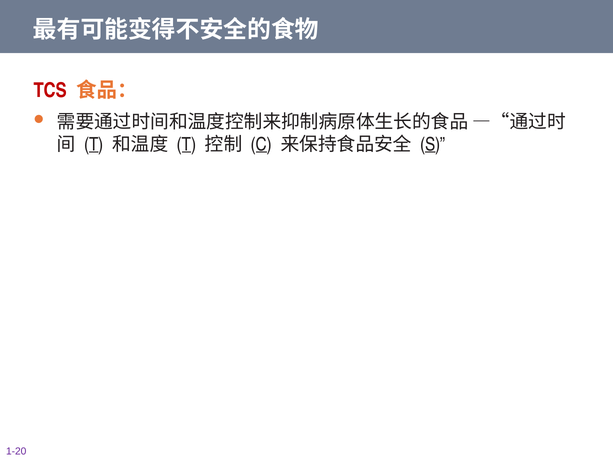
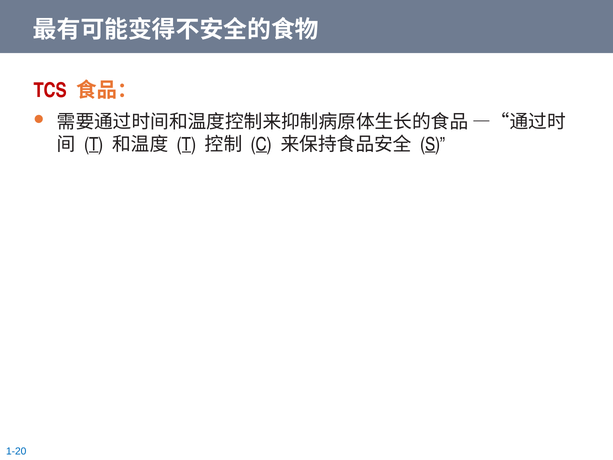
1-20 colour: purple -> blue
